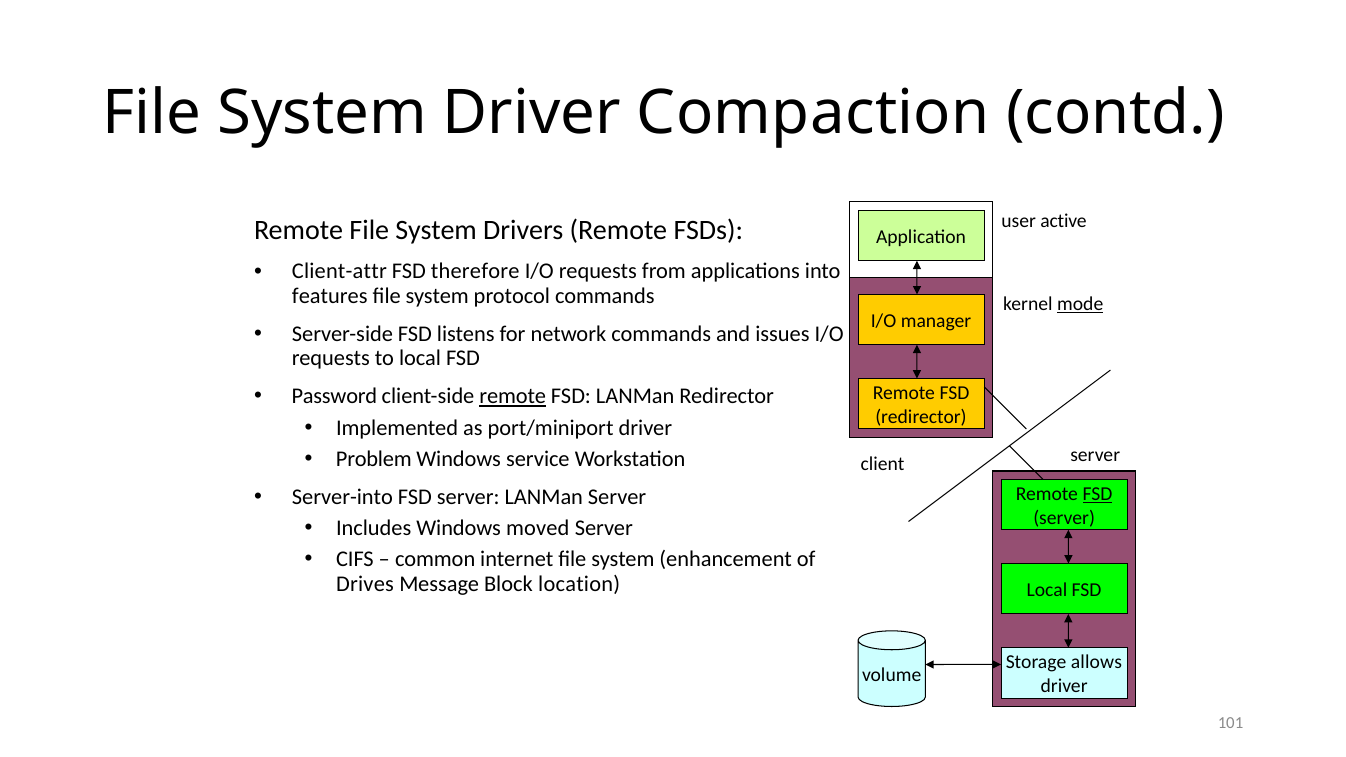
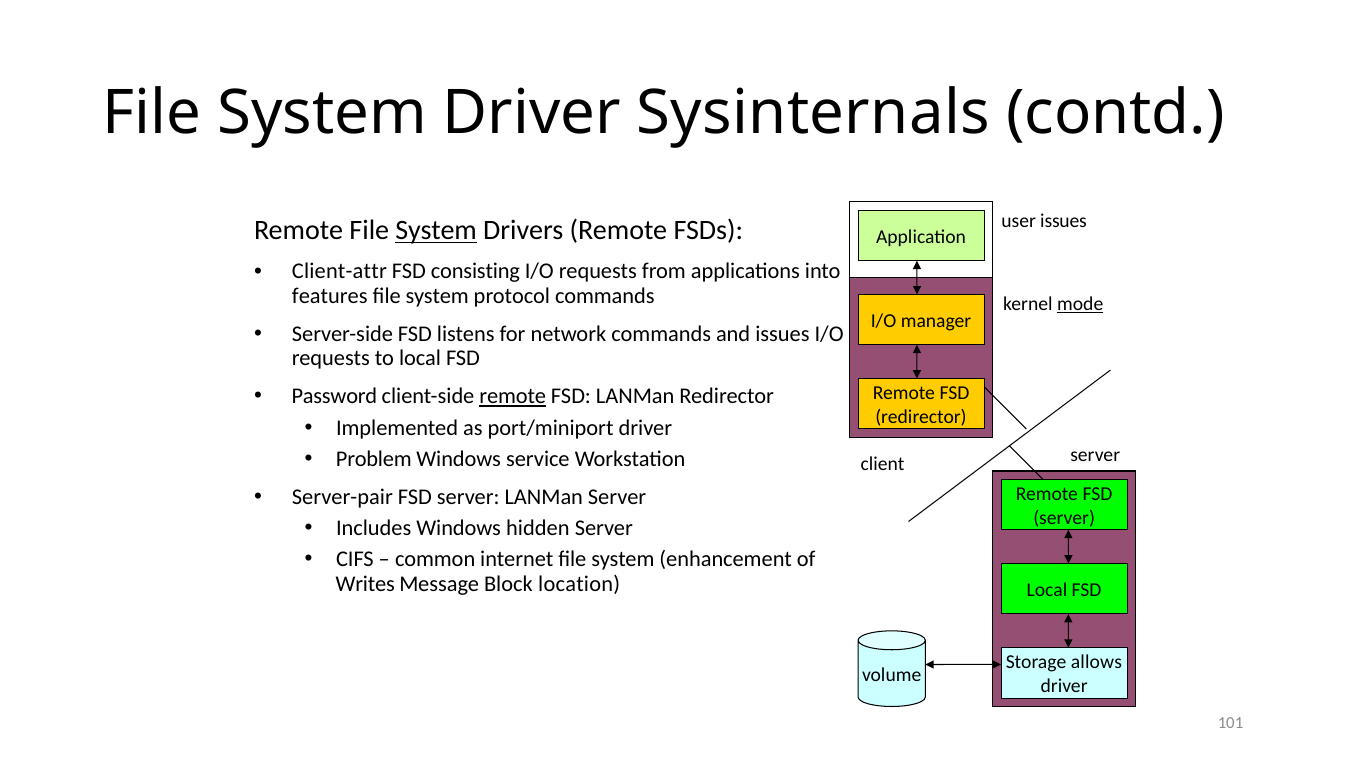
Compaction: Compaction -> Sysinternals
user active: active -> issues
System at (436, 230) underline: none -> present
therefore: therefore -> consisting
Server-into: Server-into -> Server-pair
FSD at (1097, 494) underline: present -> none
moved: moved -> hidden
Drives: Drives -> Writes
